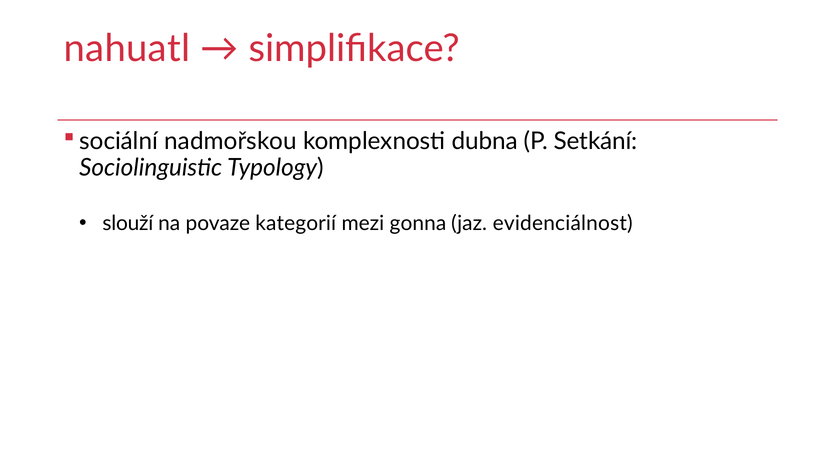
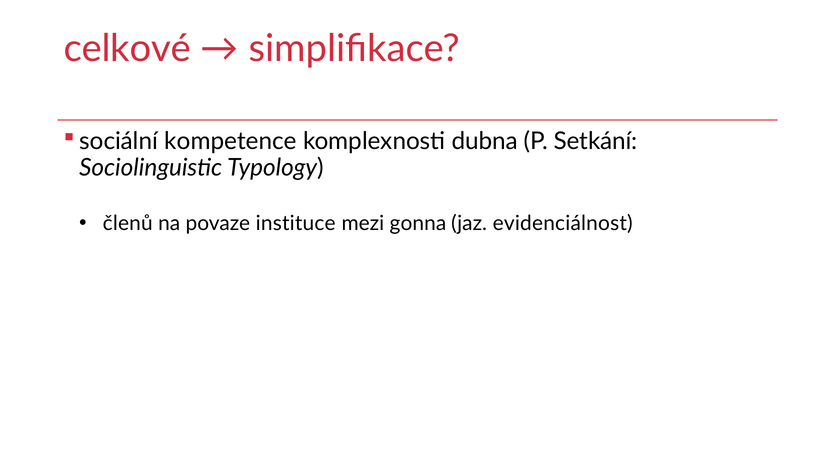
nahuatl: nahuatl -> celkové
nadmořskou: nadmořskou -> kompetence
slouží: slouží -> členů
kategorií: kategorií -> instituce
